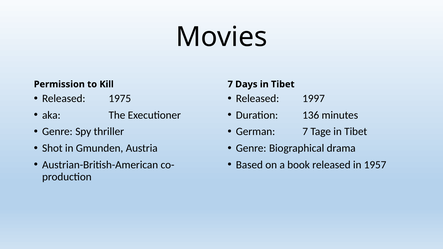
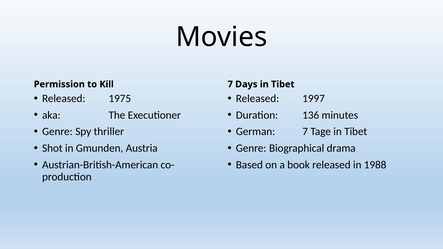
1957: 1957 -> 1988
